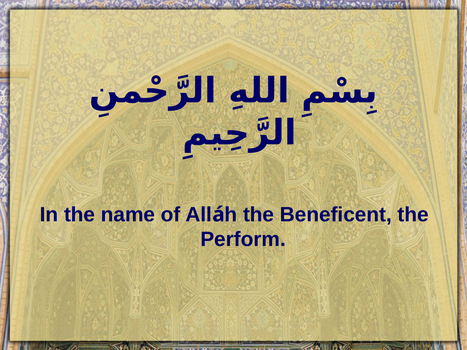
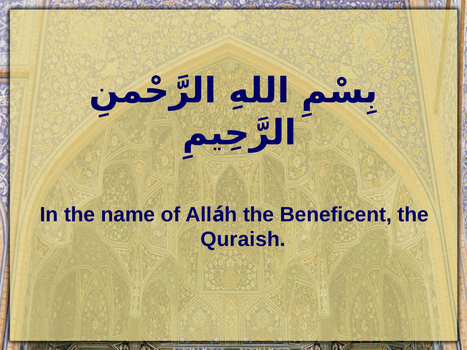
Perform: Perform -> Quraish
